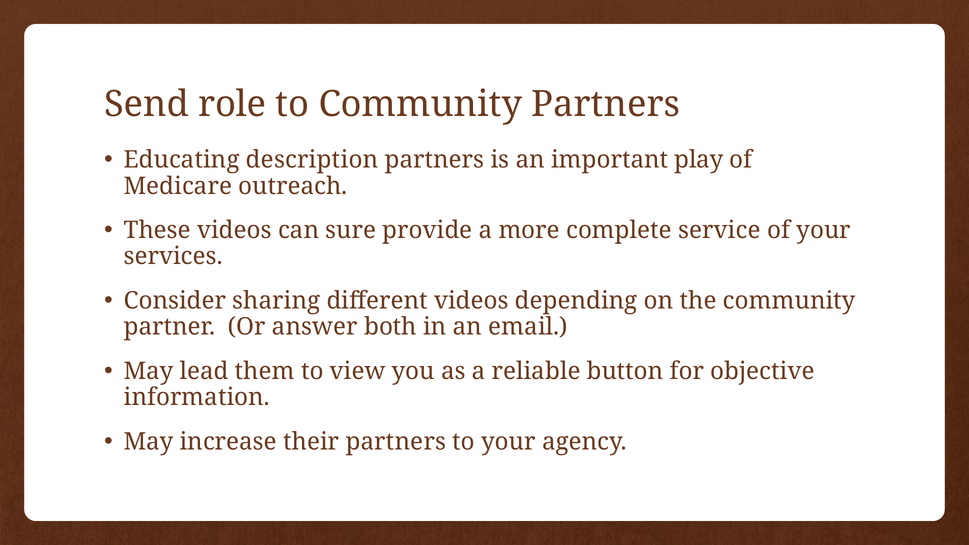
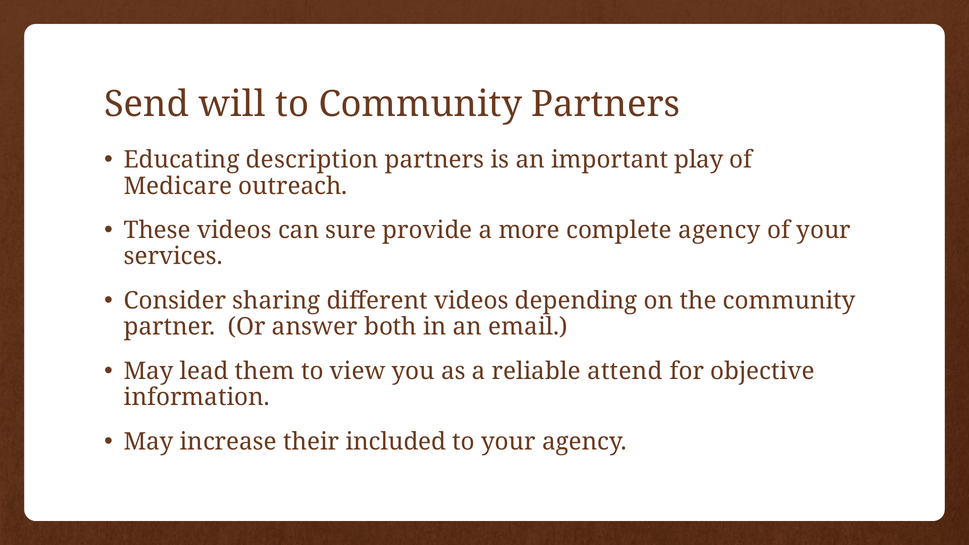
role: role -> will
complete service: service -> agency
button: button -> attend
their partners: partners -> included
